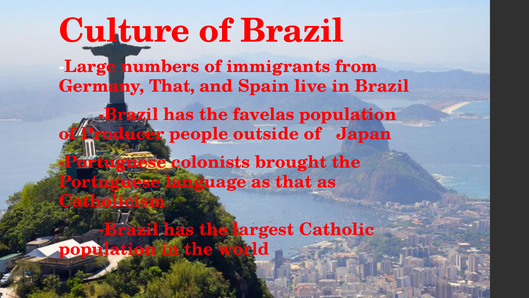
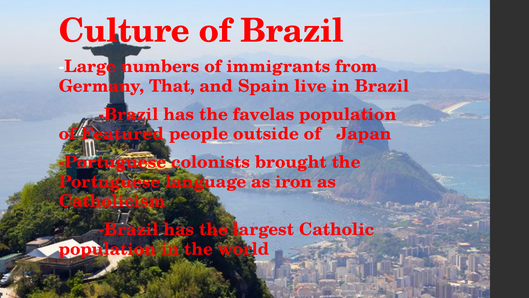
Producer: Producer -> Featured
as that: that -> iron
